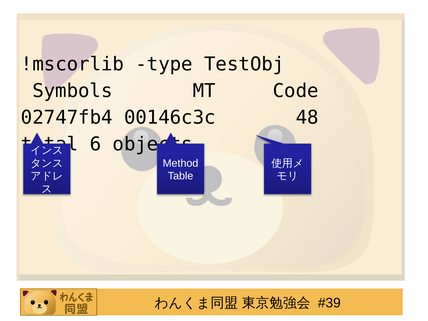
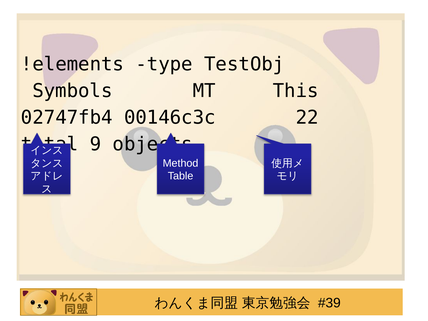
!mscorlib: !mscorlib -> !elements
Code: Code -> This
48: 48 -> 22
6: 6 -> 9
